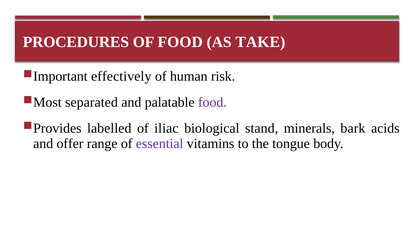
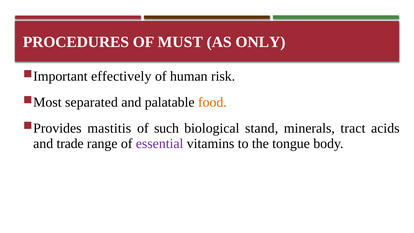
OF FOOD: FOOD -> MUST
TAKE: TAKE -> ONLY
food at (212, 102) colour: purple -> orange
labelled: labelled -> mastitis
iliac: iliac -> such
bark: bark -> tract
offer: offer -> trade
